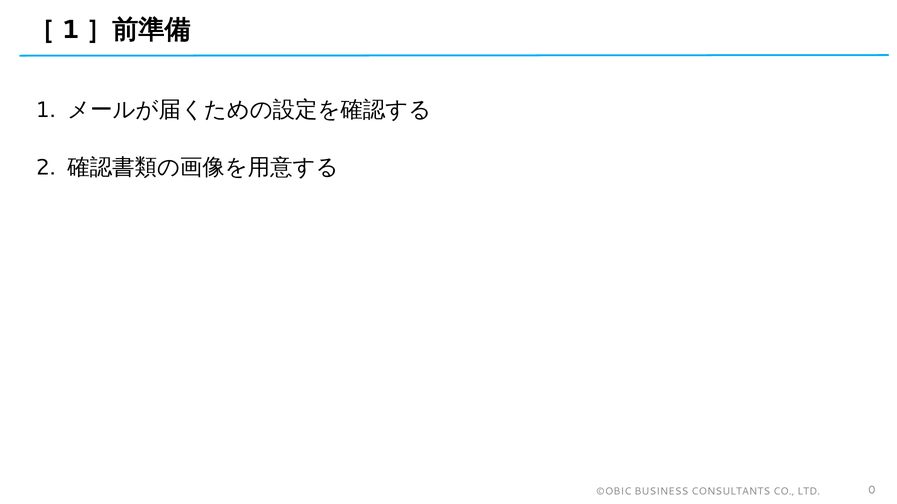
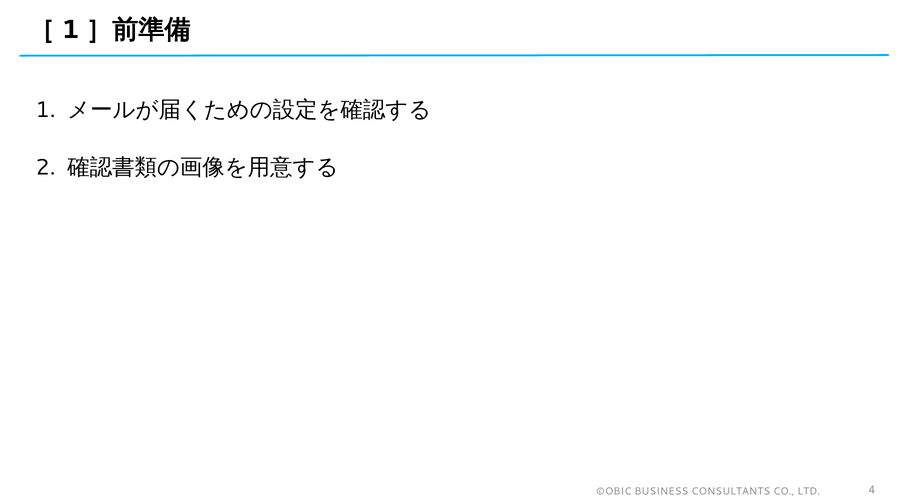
0: 0 -> 4
